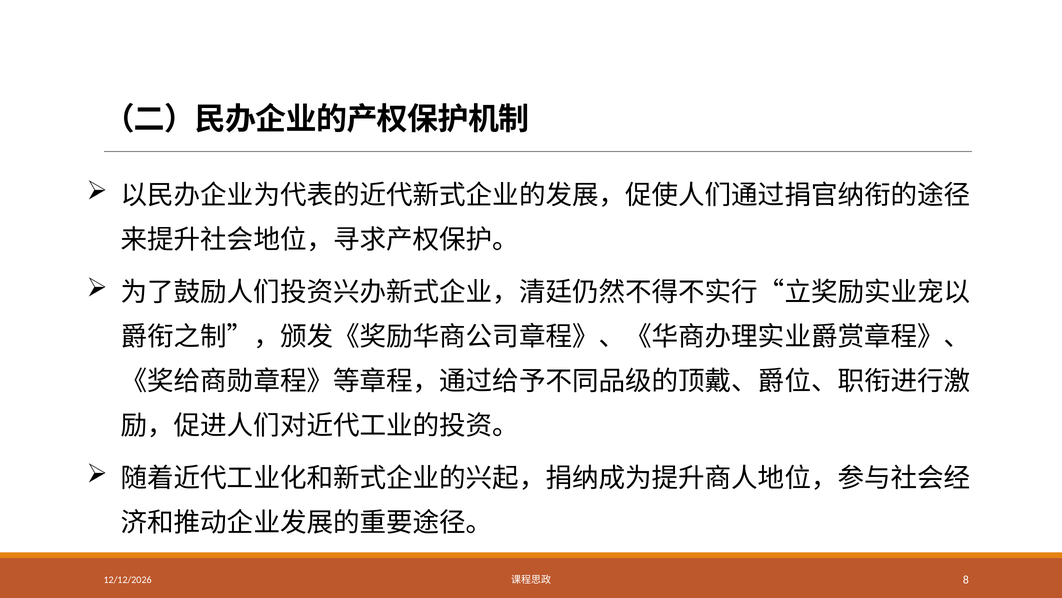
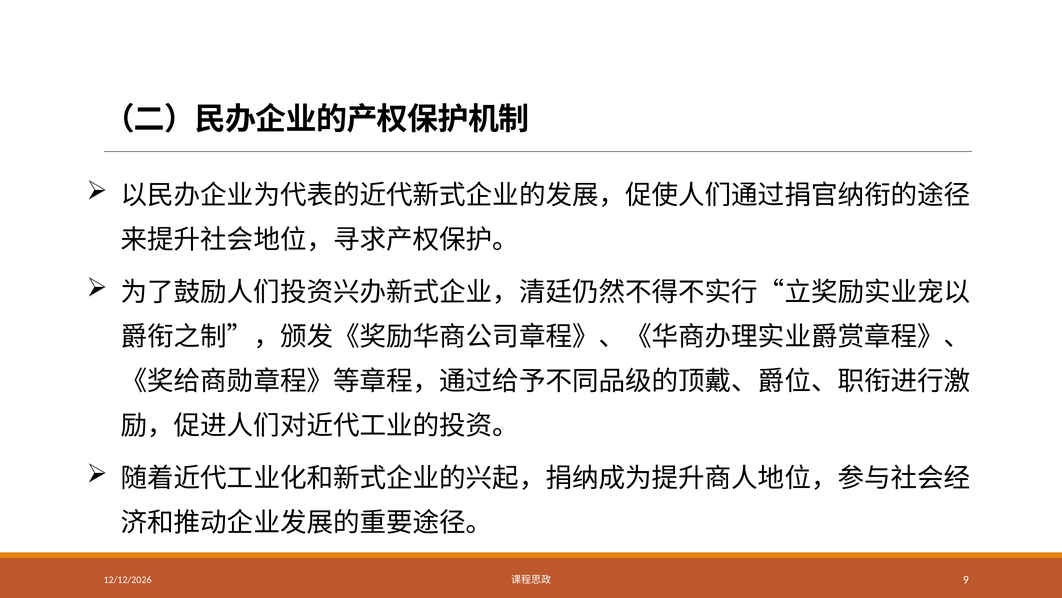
8: 8 -> 9
